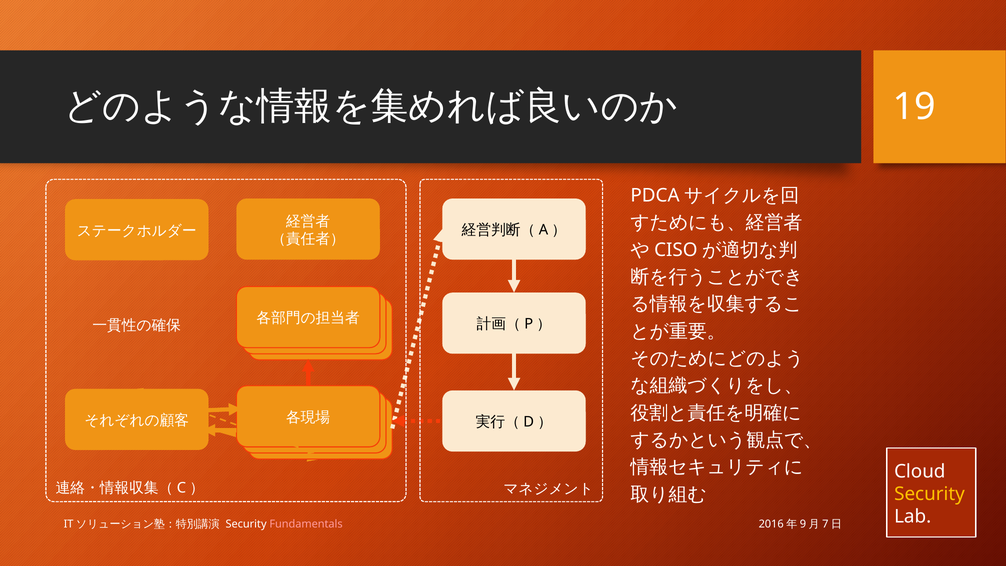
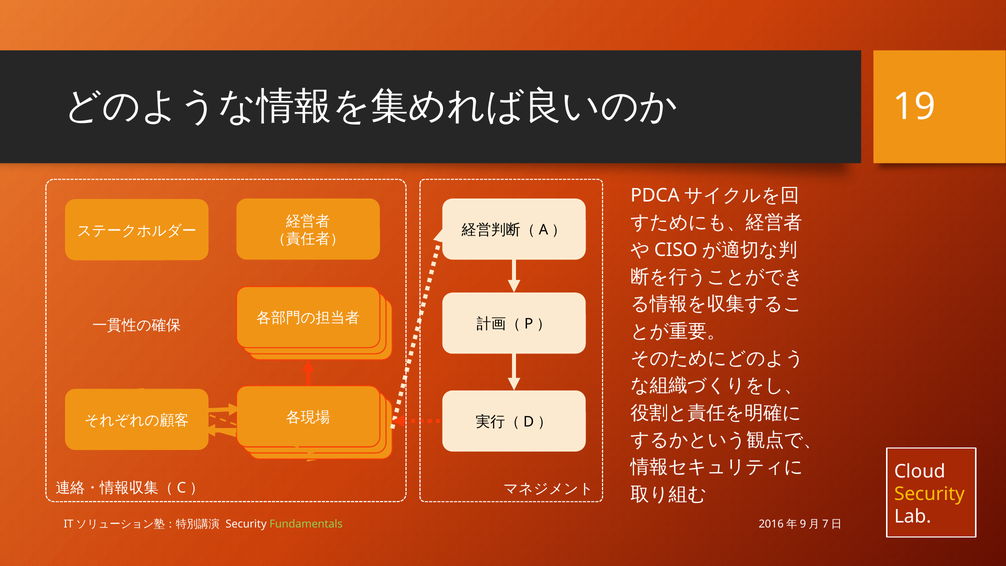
Fundamentals colour: pink -> light green
